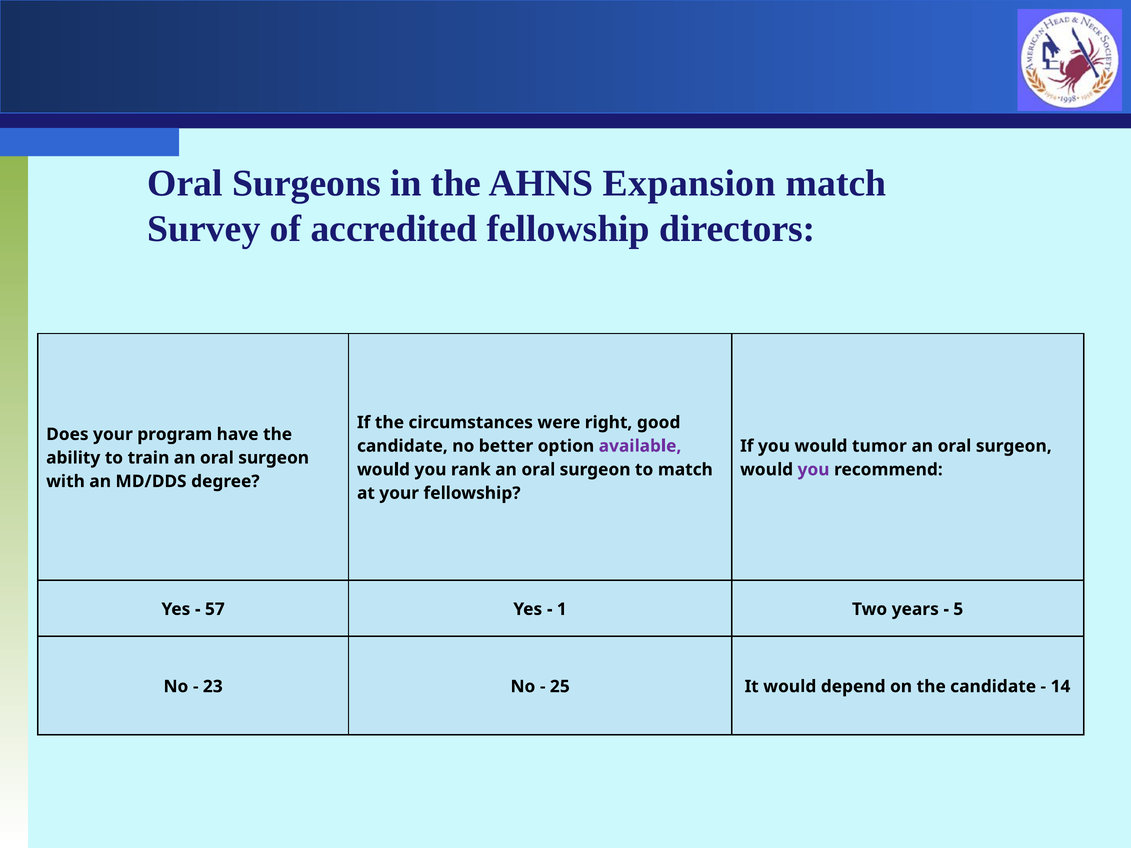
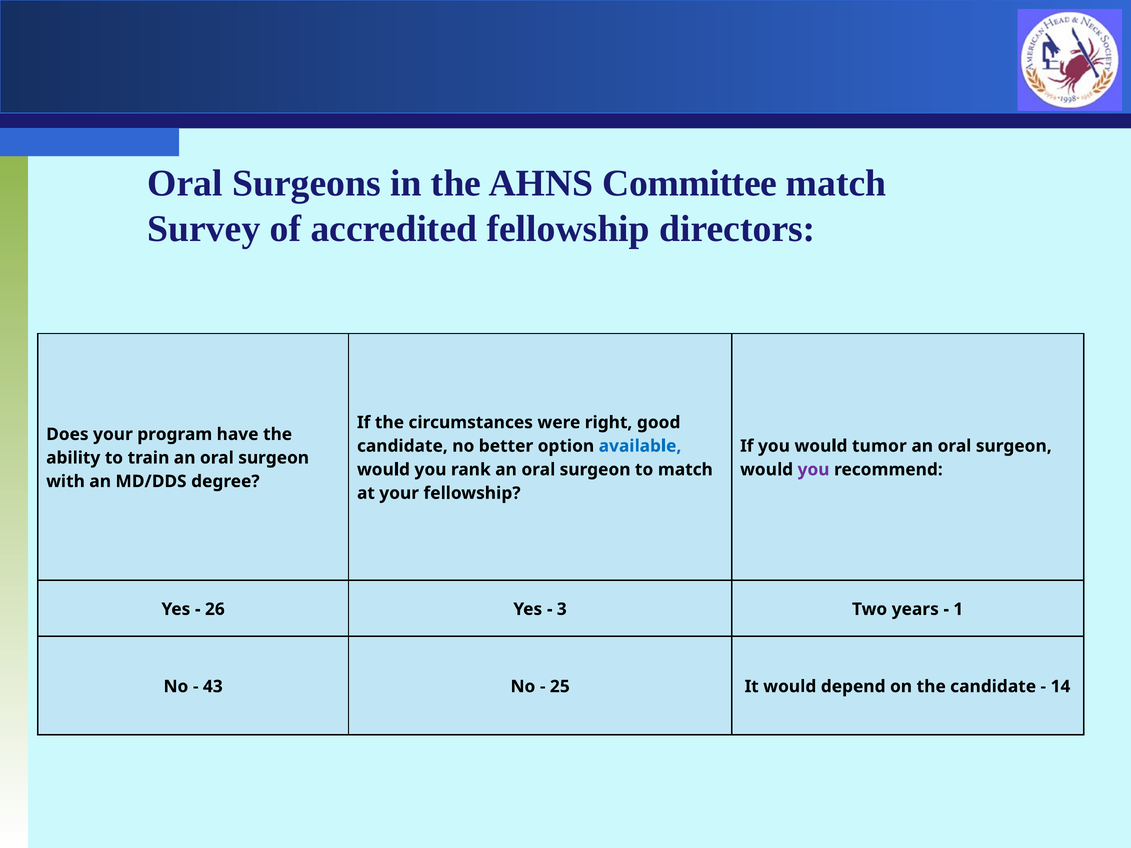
Expansion: Expansion -> Committee
available colour: purple -> blue
57: 57 -> 26
1: 1 -> 3
5: 5 -> 1
23: 23 -> 43
